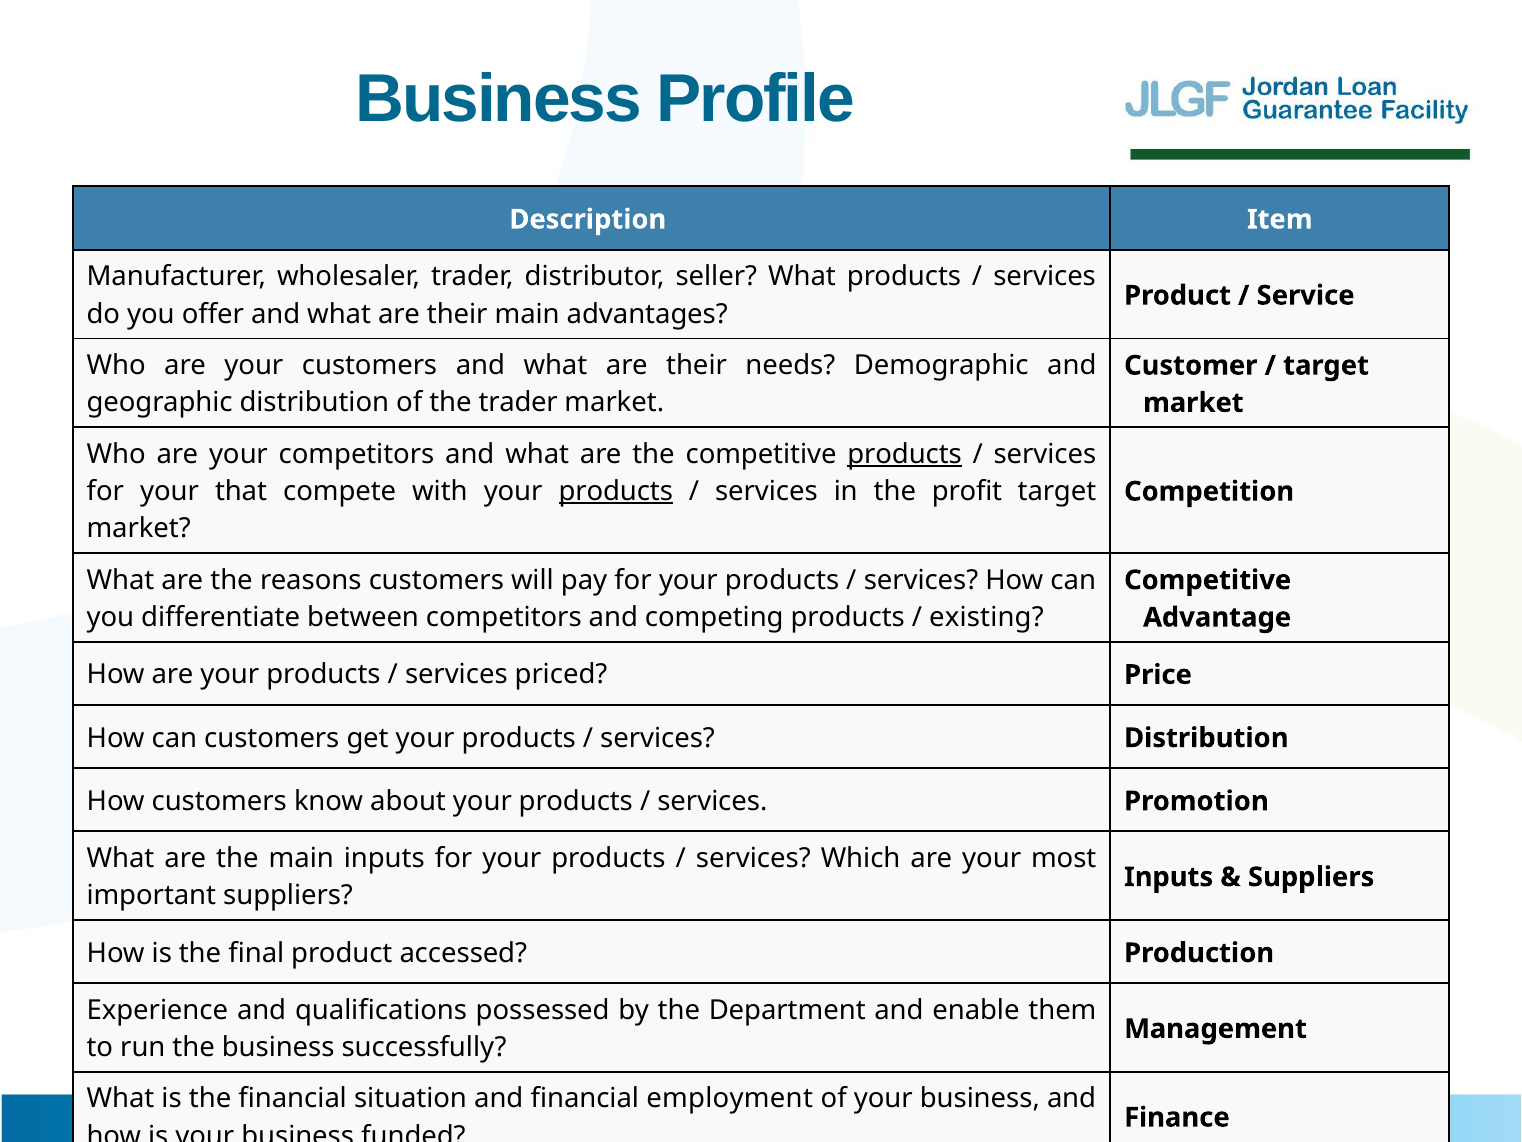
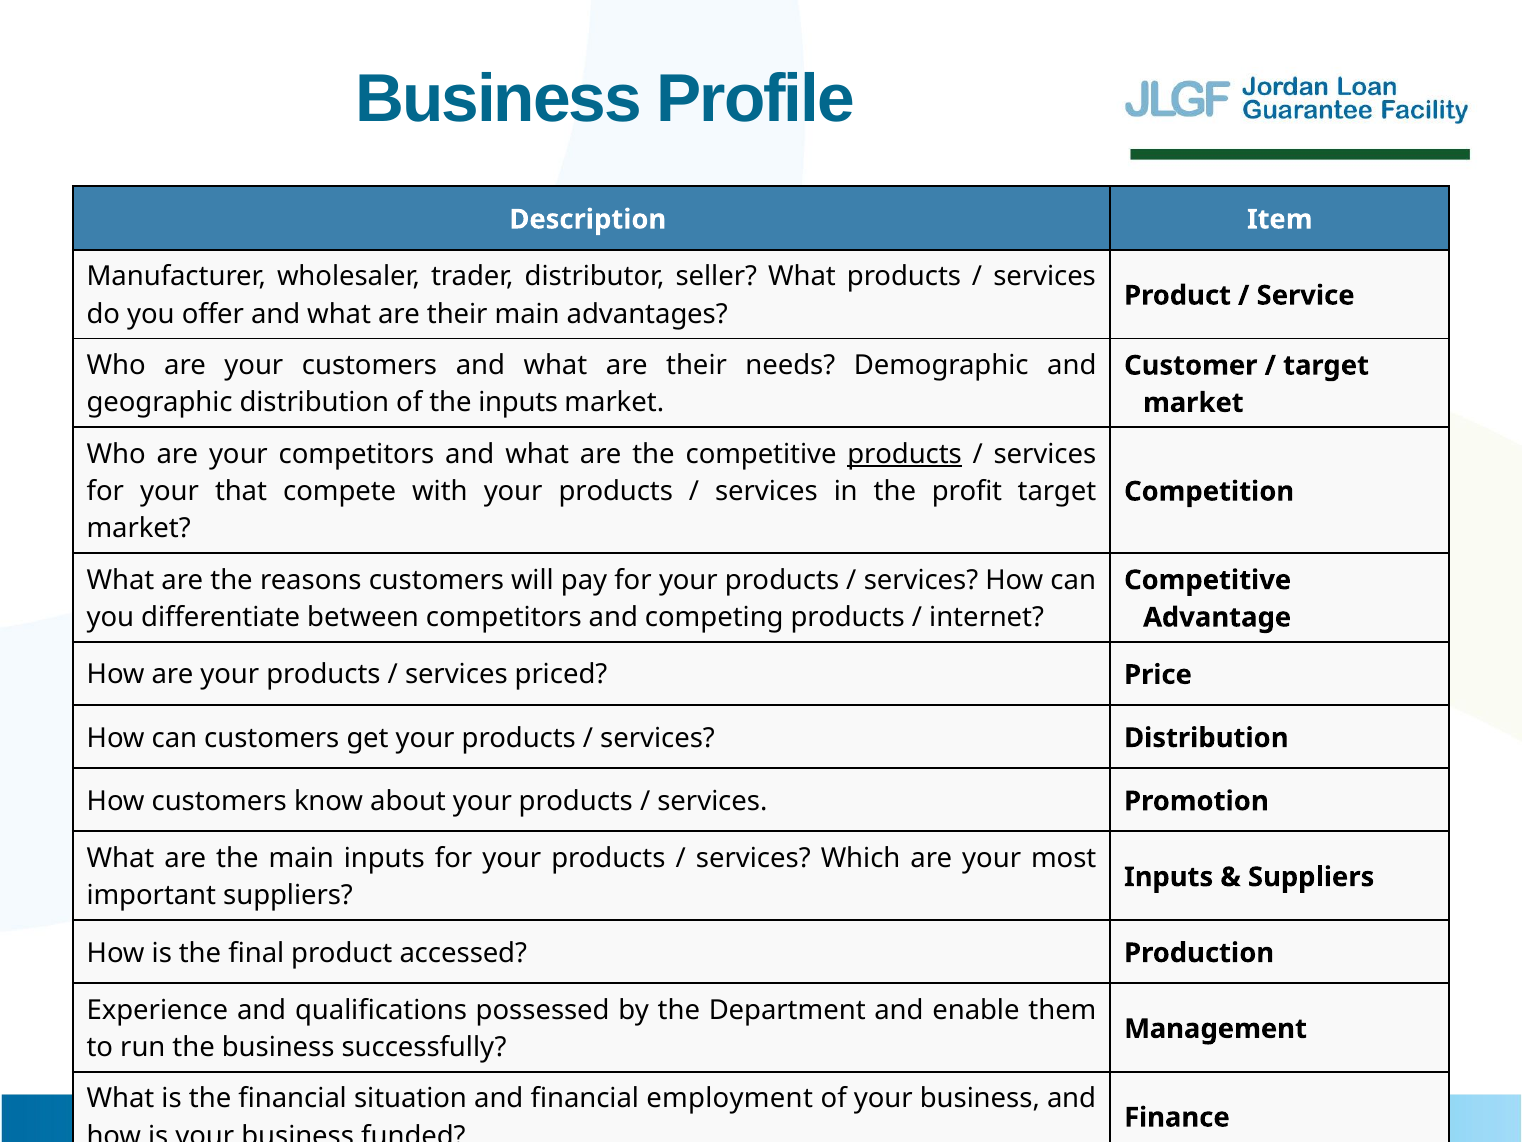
the trader: trader -> inputs
products at (616, 491) underline: present -> none
existing: existing -> internet
